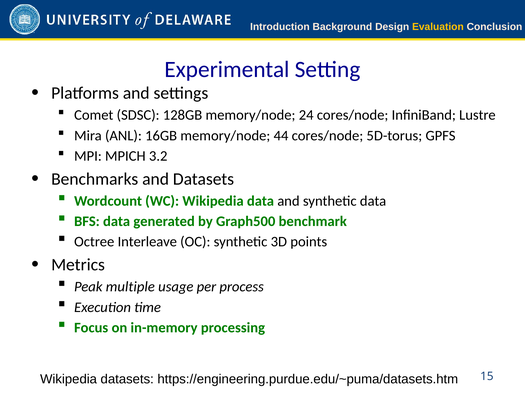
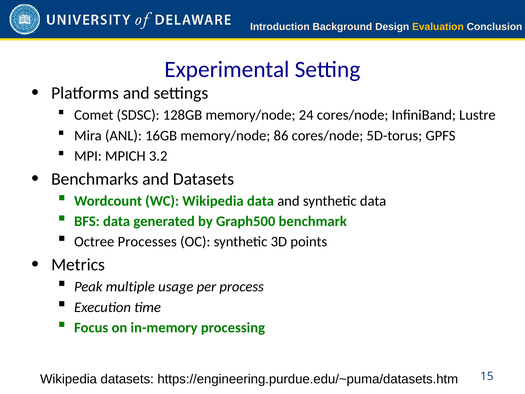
44: 44 -> 86
Interleave: Interleave -> Processes
